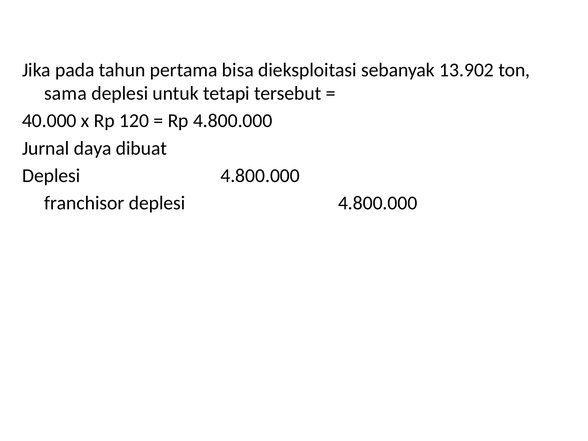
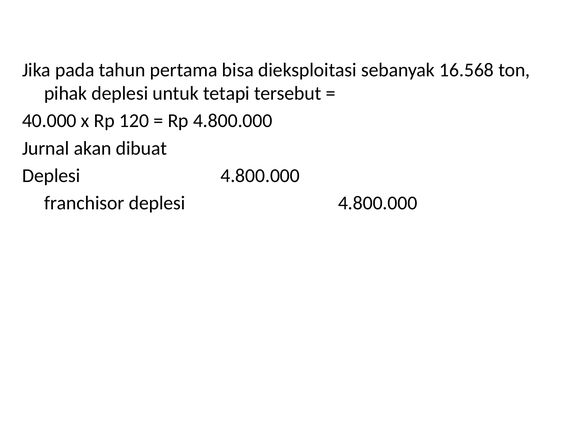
13.902: 13.902 -> 16.568
sama: sama -> pihak
daya: daya -> akan
